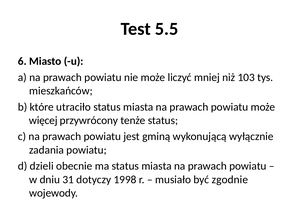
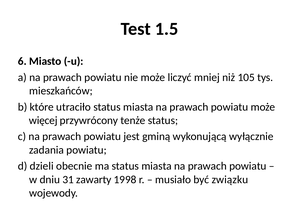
5.5: 5.5 -> 1.5
103: 103 -> 105
dotyczy: dotyczy -> zawarty
zgodnie: zgodnie -> związku
